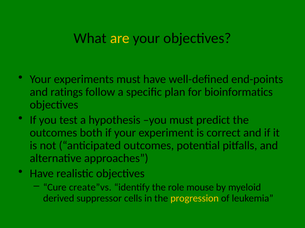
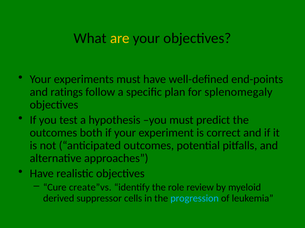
bioinformatics: bioinformatics -> splenomegaly
mouse: mouse -> review
progression colour: yellow -> light blue
